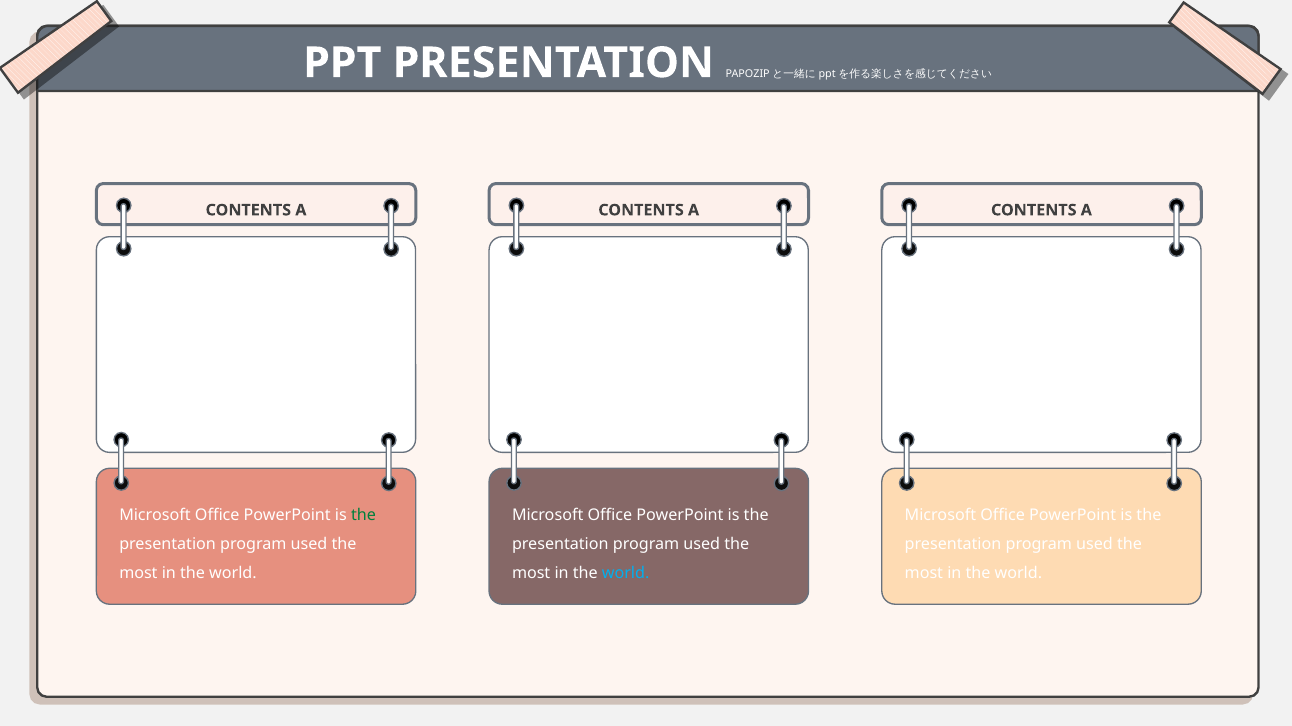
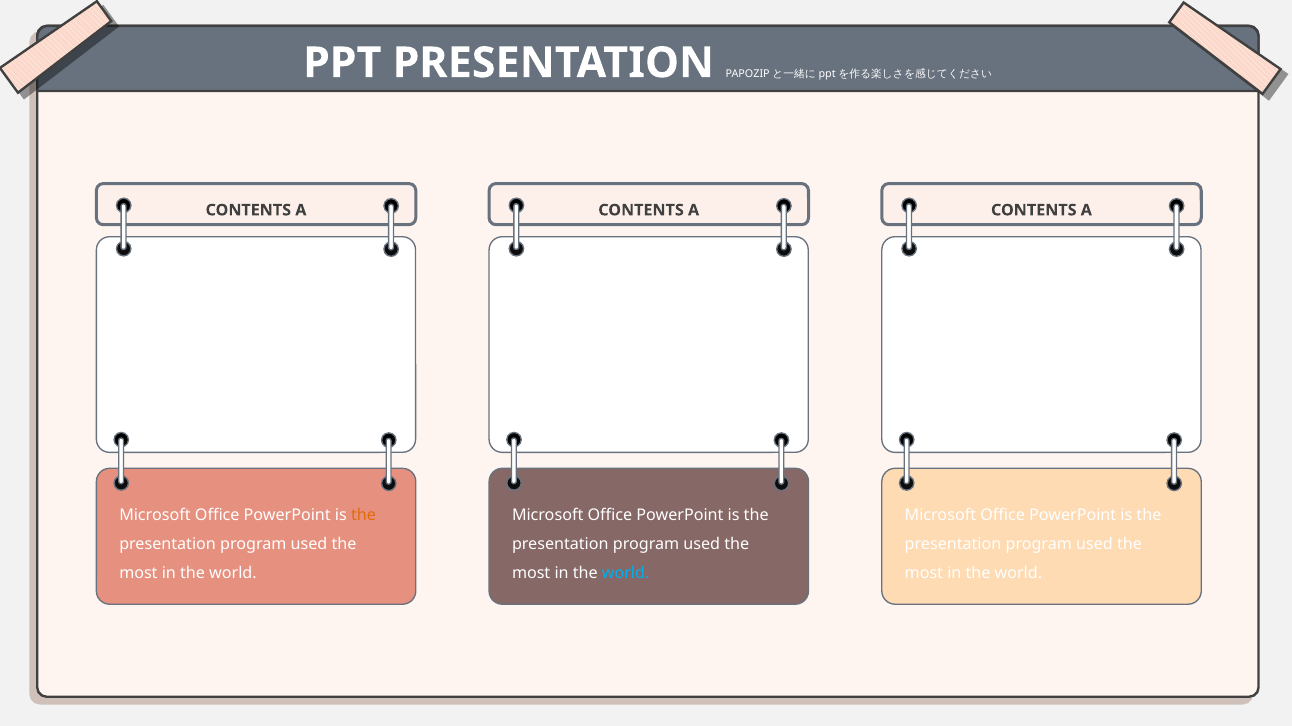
the at (363, 516) colour: green -> orange
